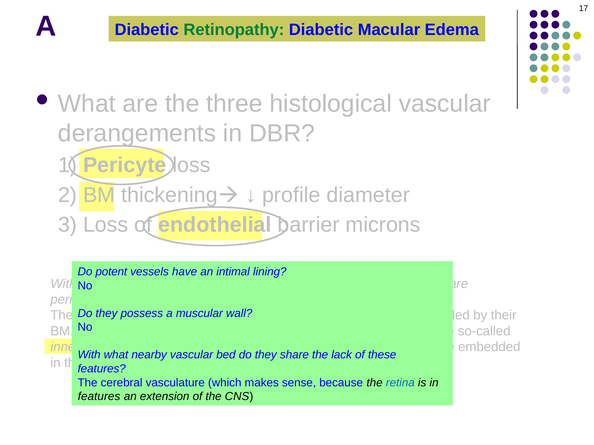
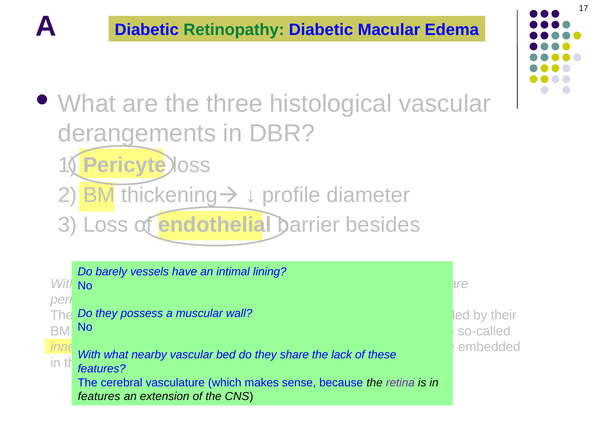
microns: microns -> besides
potent: potent -> barely
retina colour: blue -> purple
